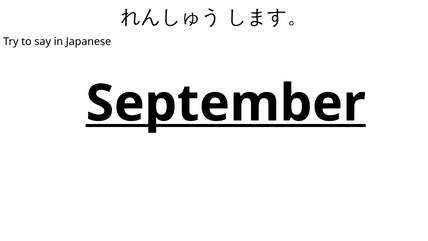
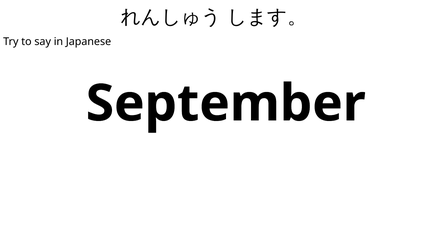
September underline: present -> none
